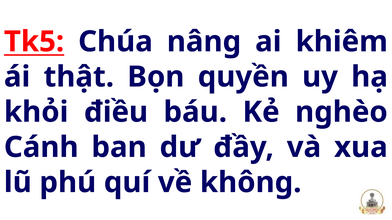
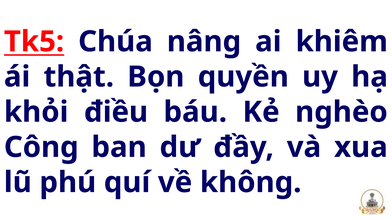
Cánh: Cánh -> Công
